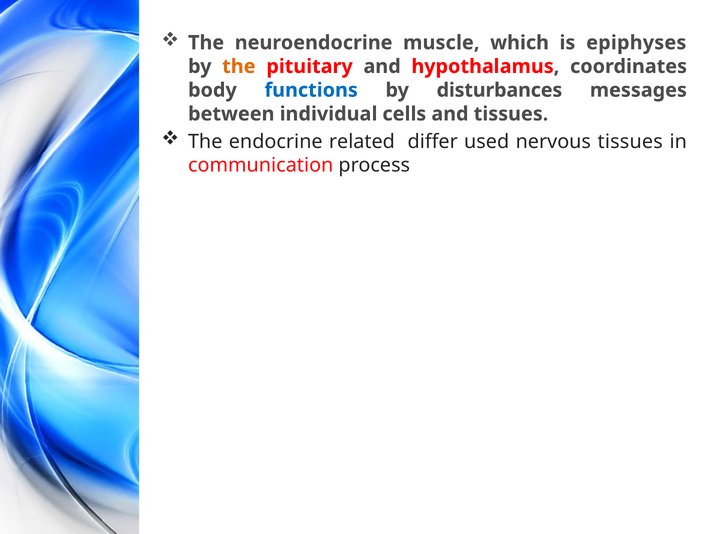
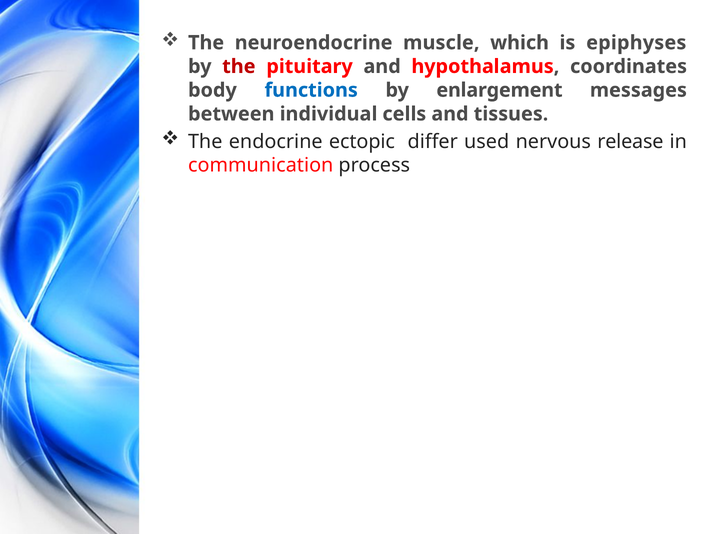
the at (239, 66) colour: orange -> red
disturbances: disturbances -> enlargement
related: related -> ectopic
nervous tissues: tissues -> release
